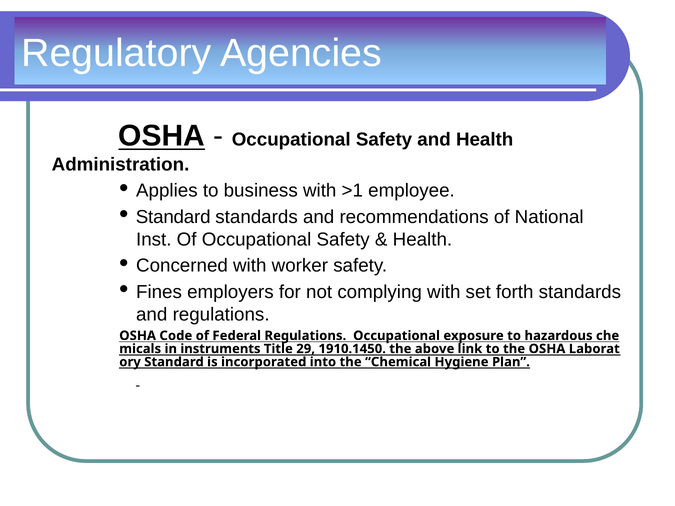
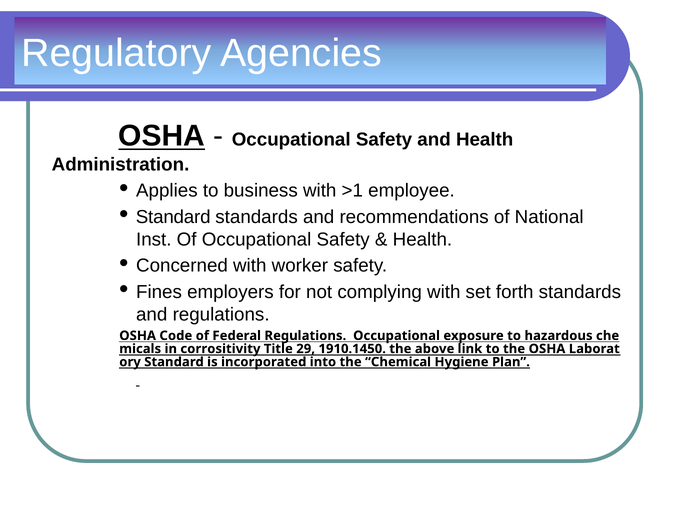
instruments: instruments -> corrositivity
